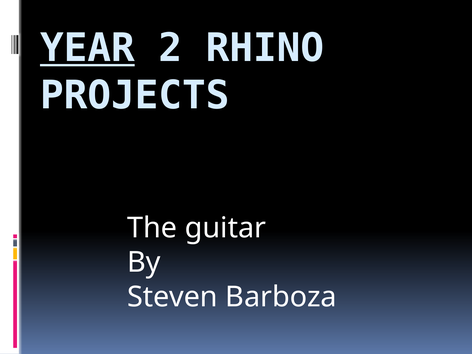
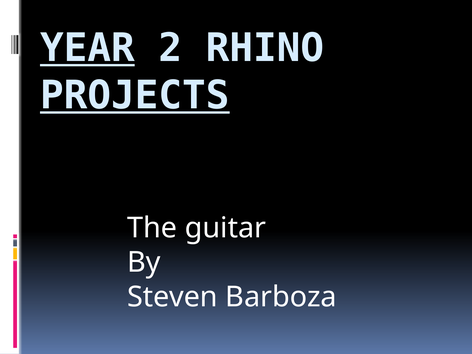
PROJECTS underline: none -> present
